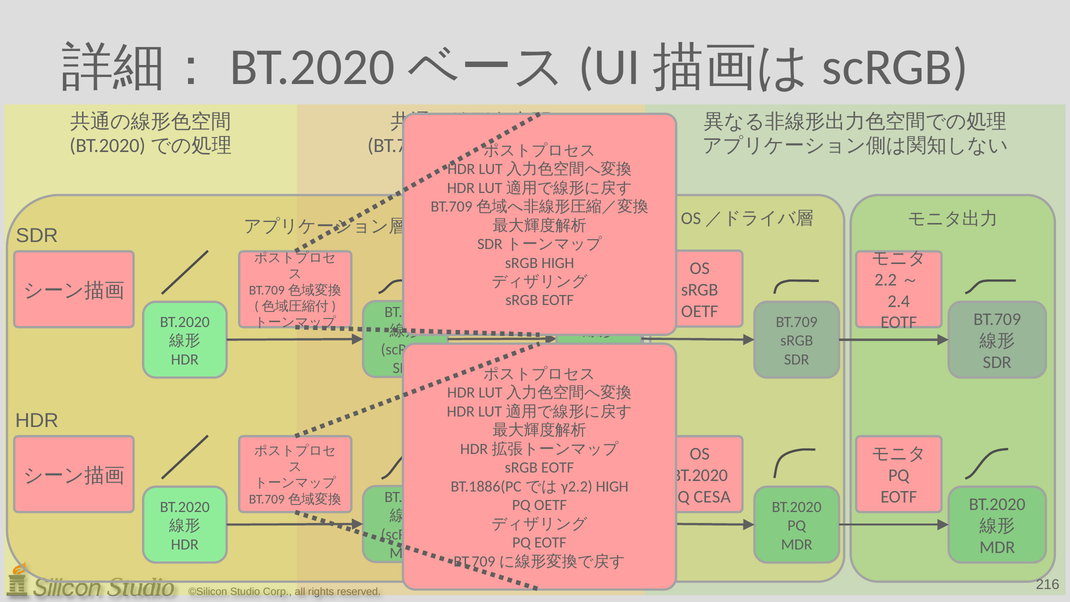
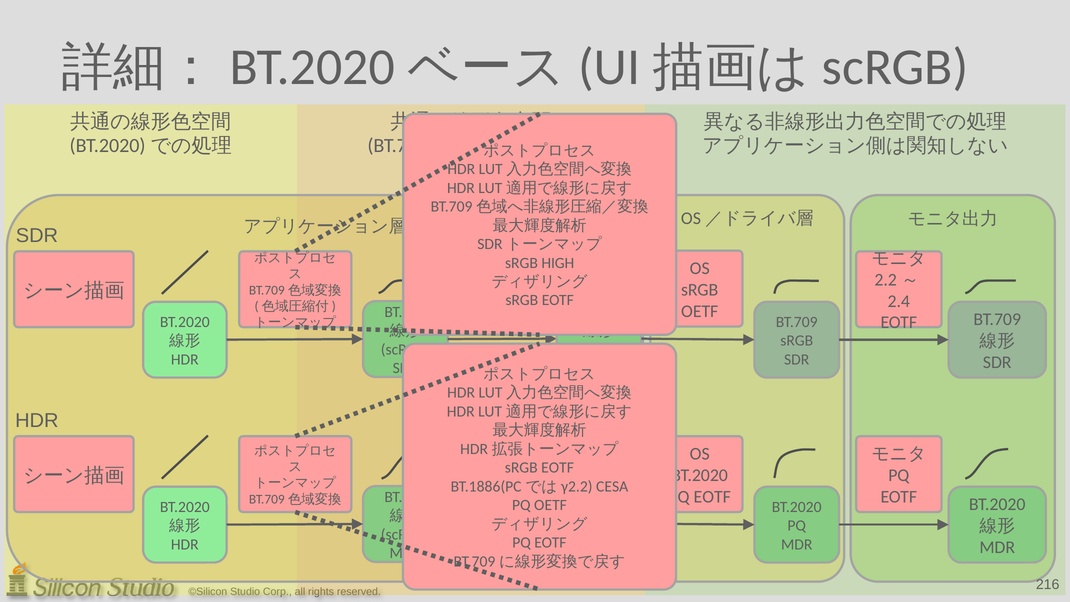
HIGH at (612, 486): HIGH -> CESA
CESA at (712, 497): CESA -> EOTF
